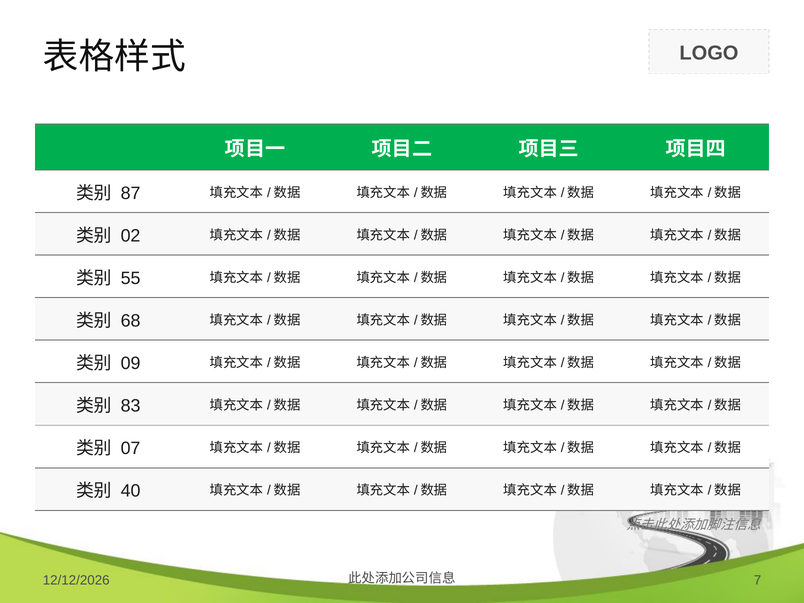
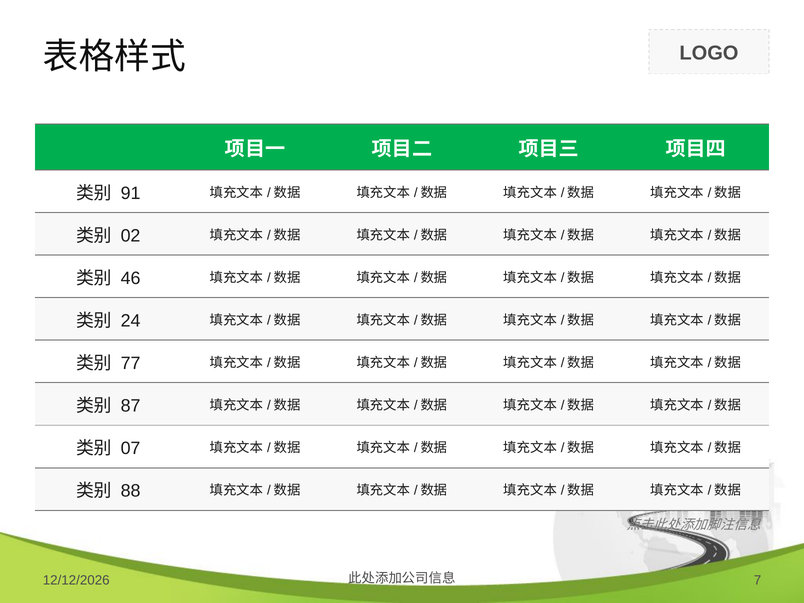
87: 87 -> 91
55: 55 -> 46
68: 68 -> 24
09: 09 -> 77
83: 83 -> 87
40: 40 -> 88
